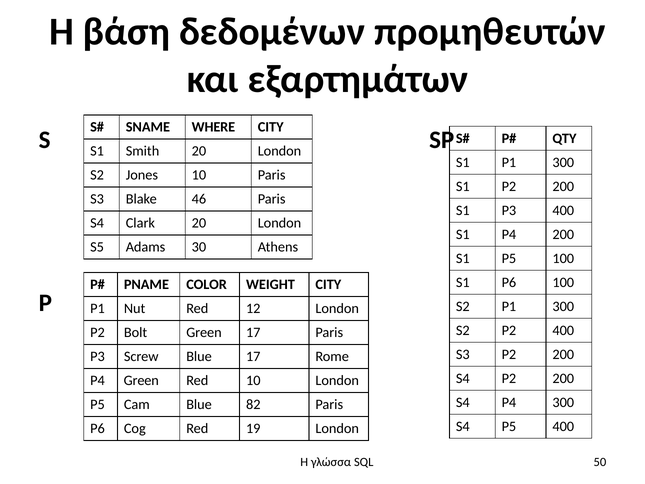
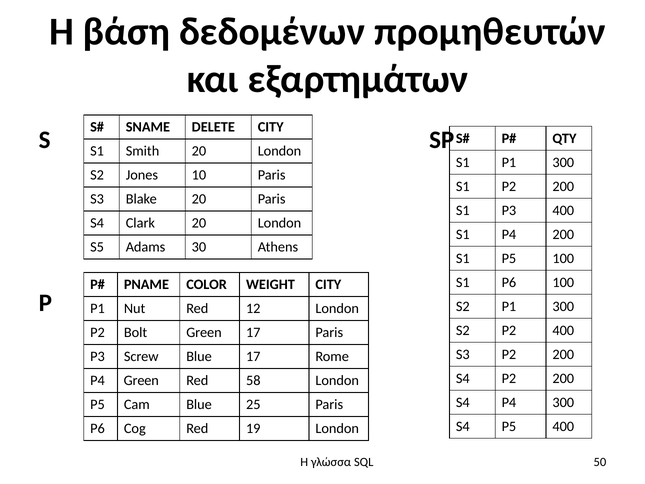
WHERE: WHERE -> DELETE
Blake 46: 46 -> 20
Red 10: 10 -> 58
82: 82 -> 25
